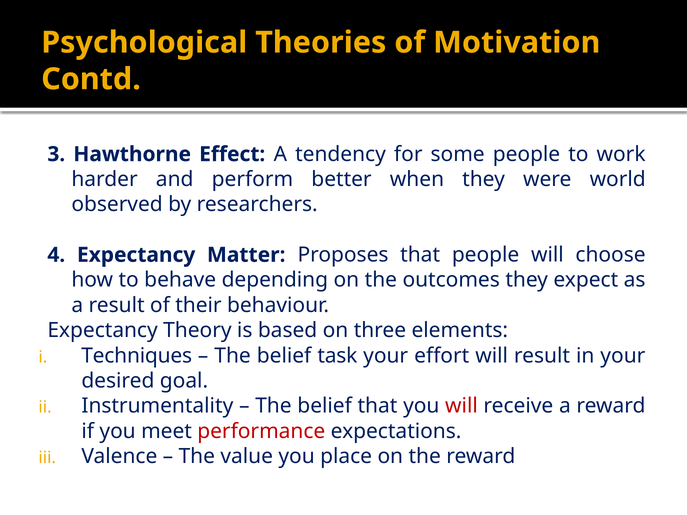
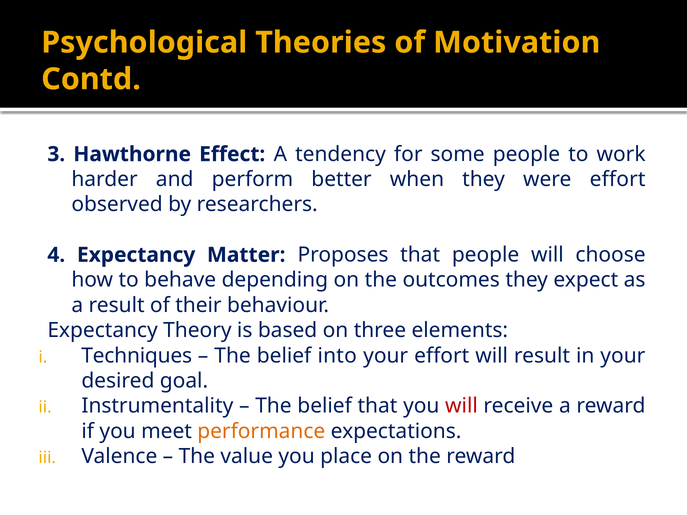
were world: world -> effort
task: task -> into
performance colour: red -> orange
